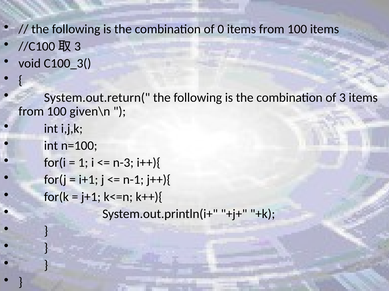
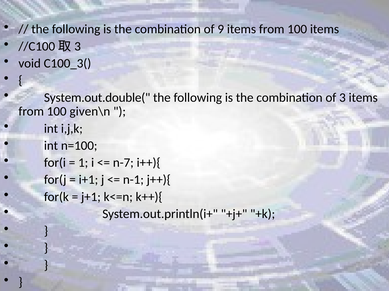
0: 0 -> 9
System.out.return(: System.out.return( -> System.out.double(
n-3: n-3 -> n-7
